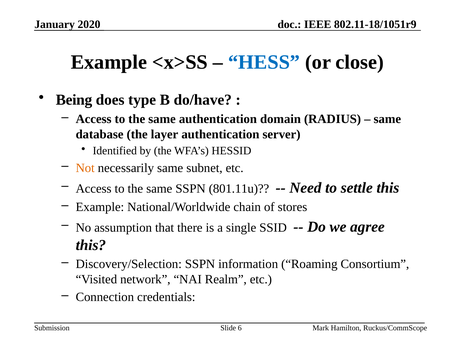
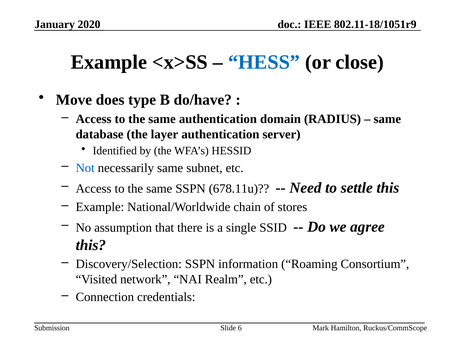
Being: Being -> Move
Not colour: orange -> blue
801.11u: 801.11u -> 678.11u
